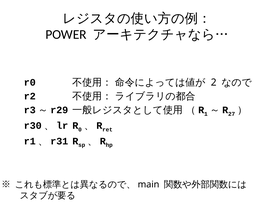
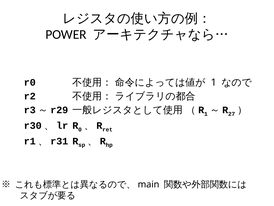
2 at (214, 82): 2 -> 1
